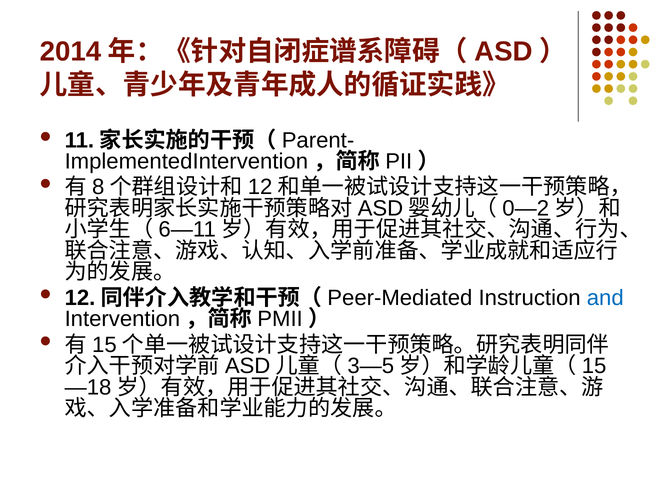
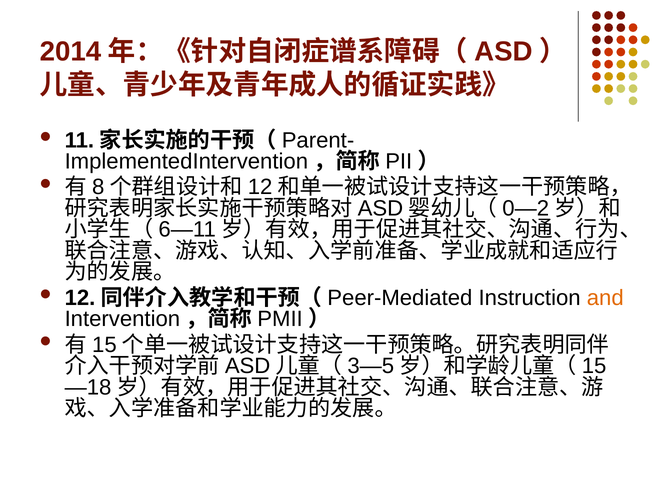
and colour: blue -> orange
